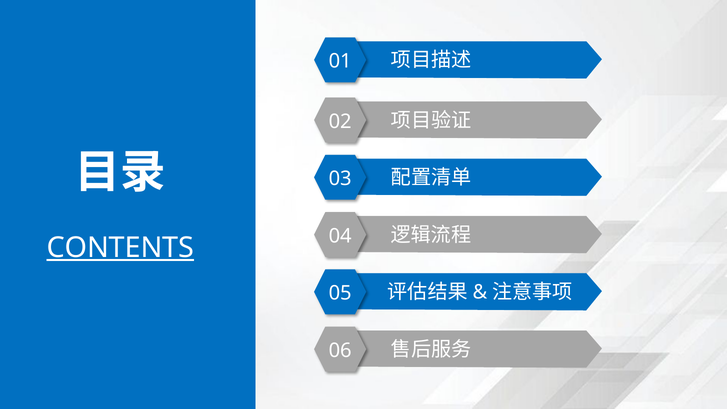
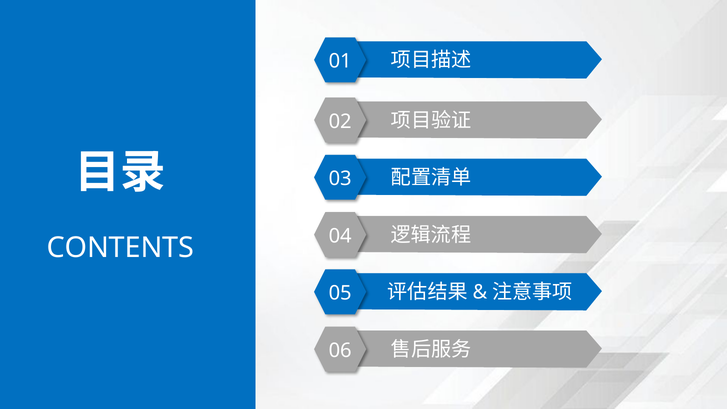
CONTENTS underline: present -> none
